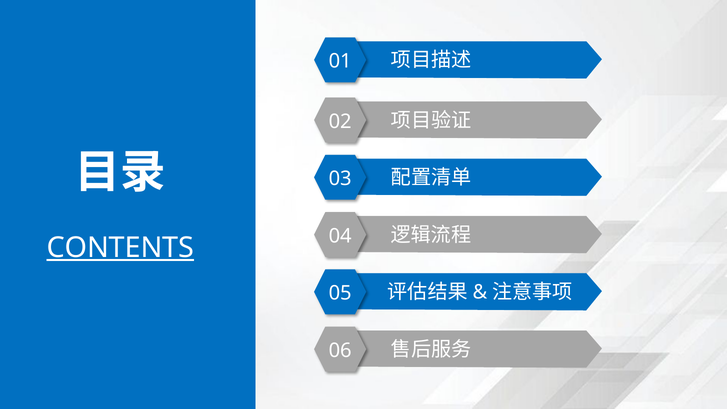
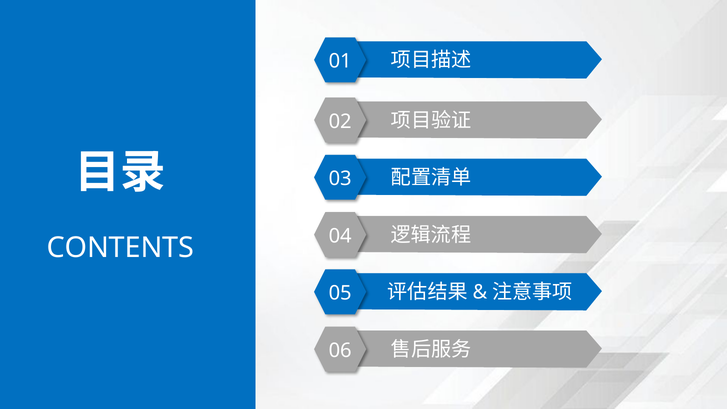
CONTENTS underline: present -> none
